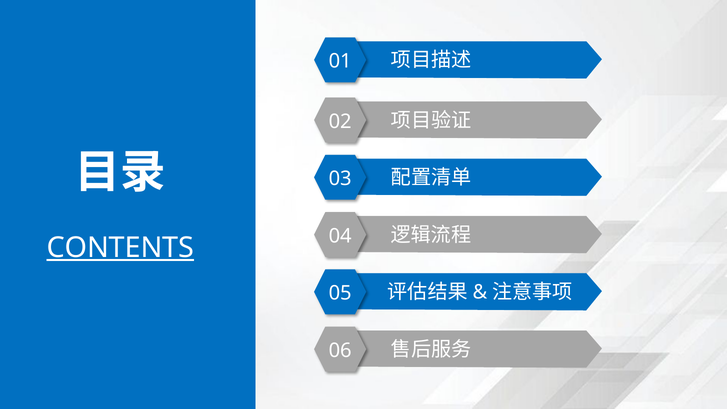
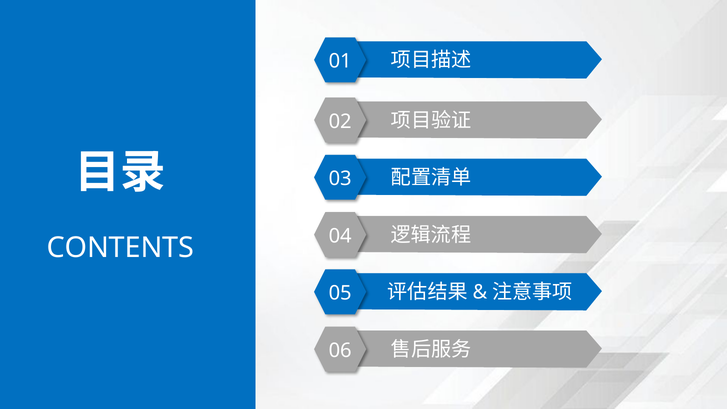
CONTENTS underline: present -> none
